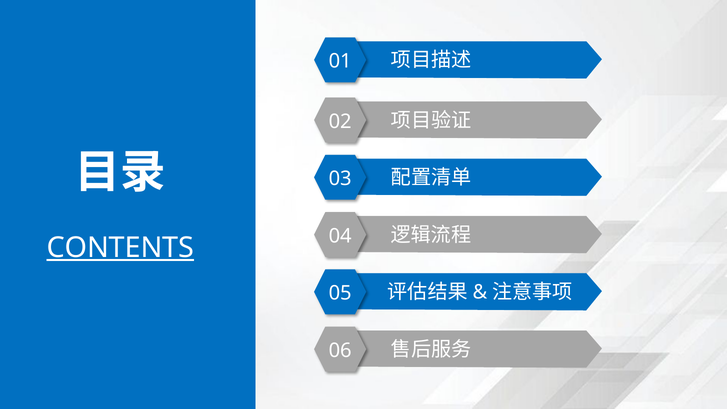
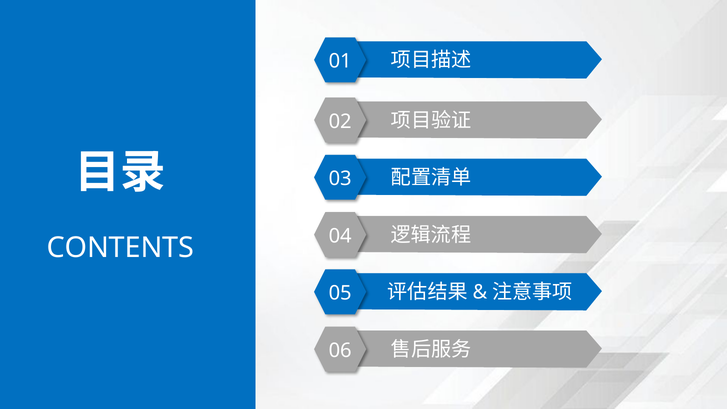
CONTENTS underline: present -> none
